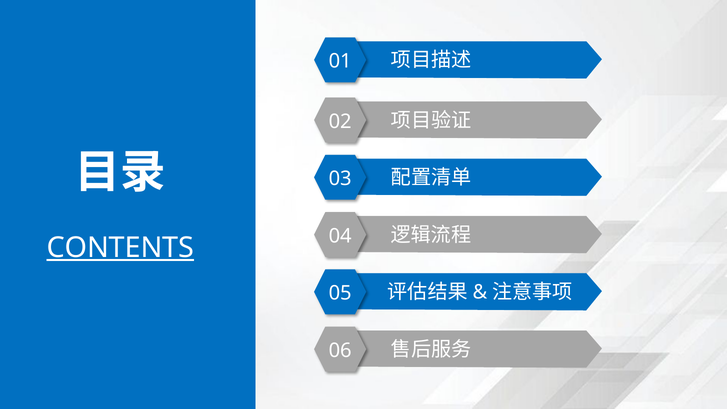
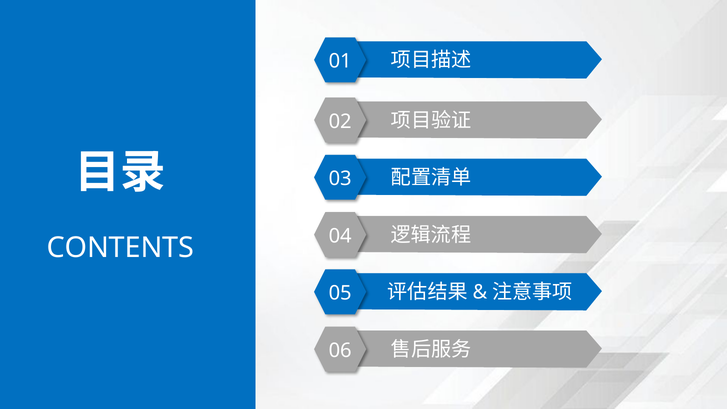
CONTENTS underline: present -> none
